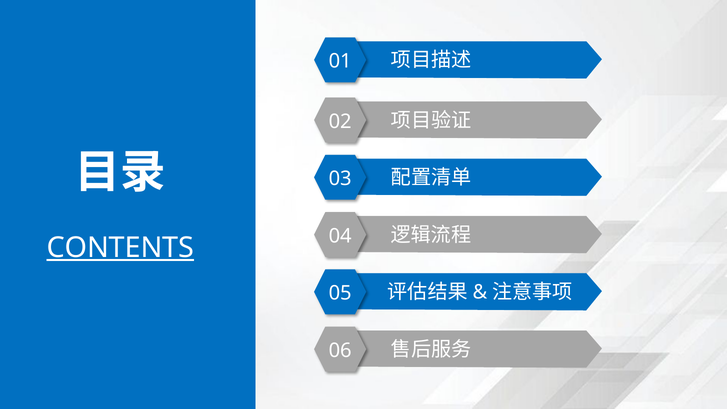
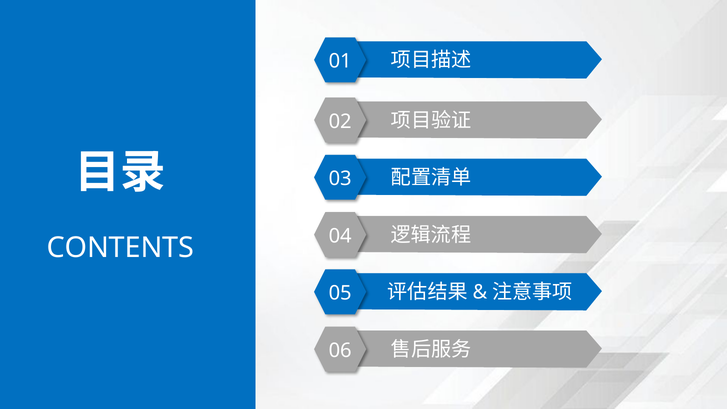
CONTENTS underline: present -> none
